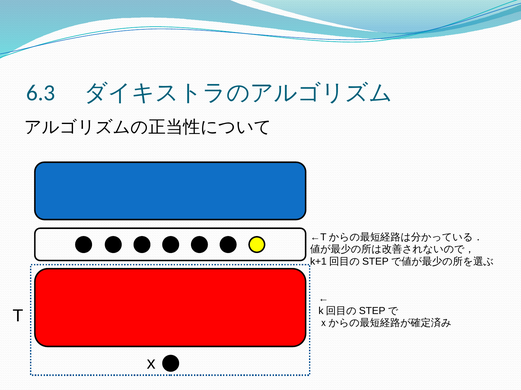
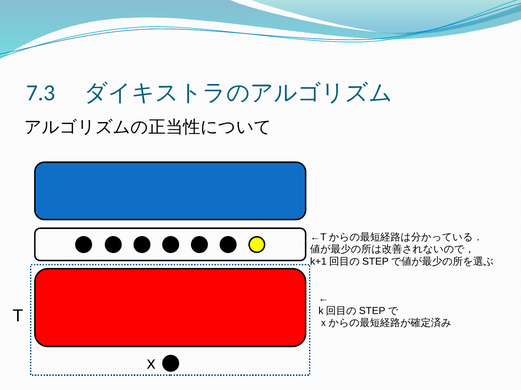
6.3: 6.3 -> 7.3
